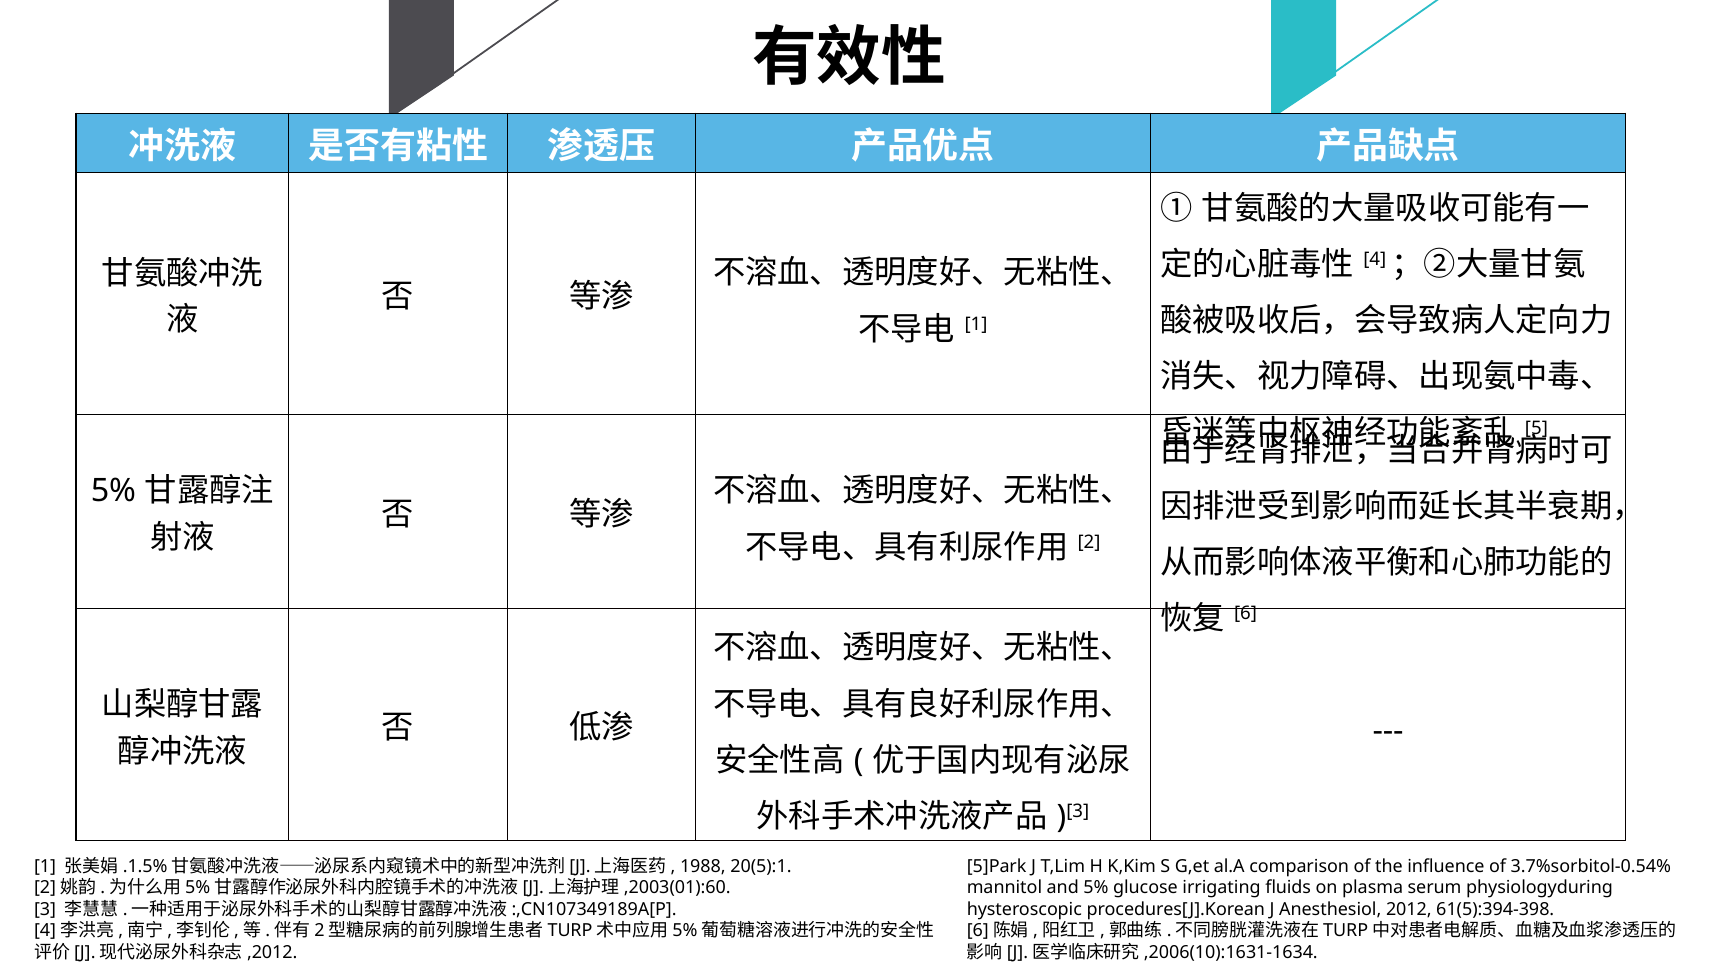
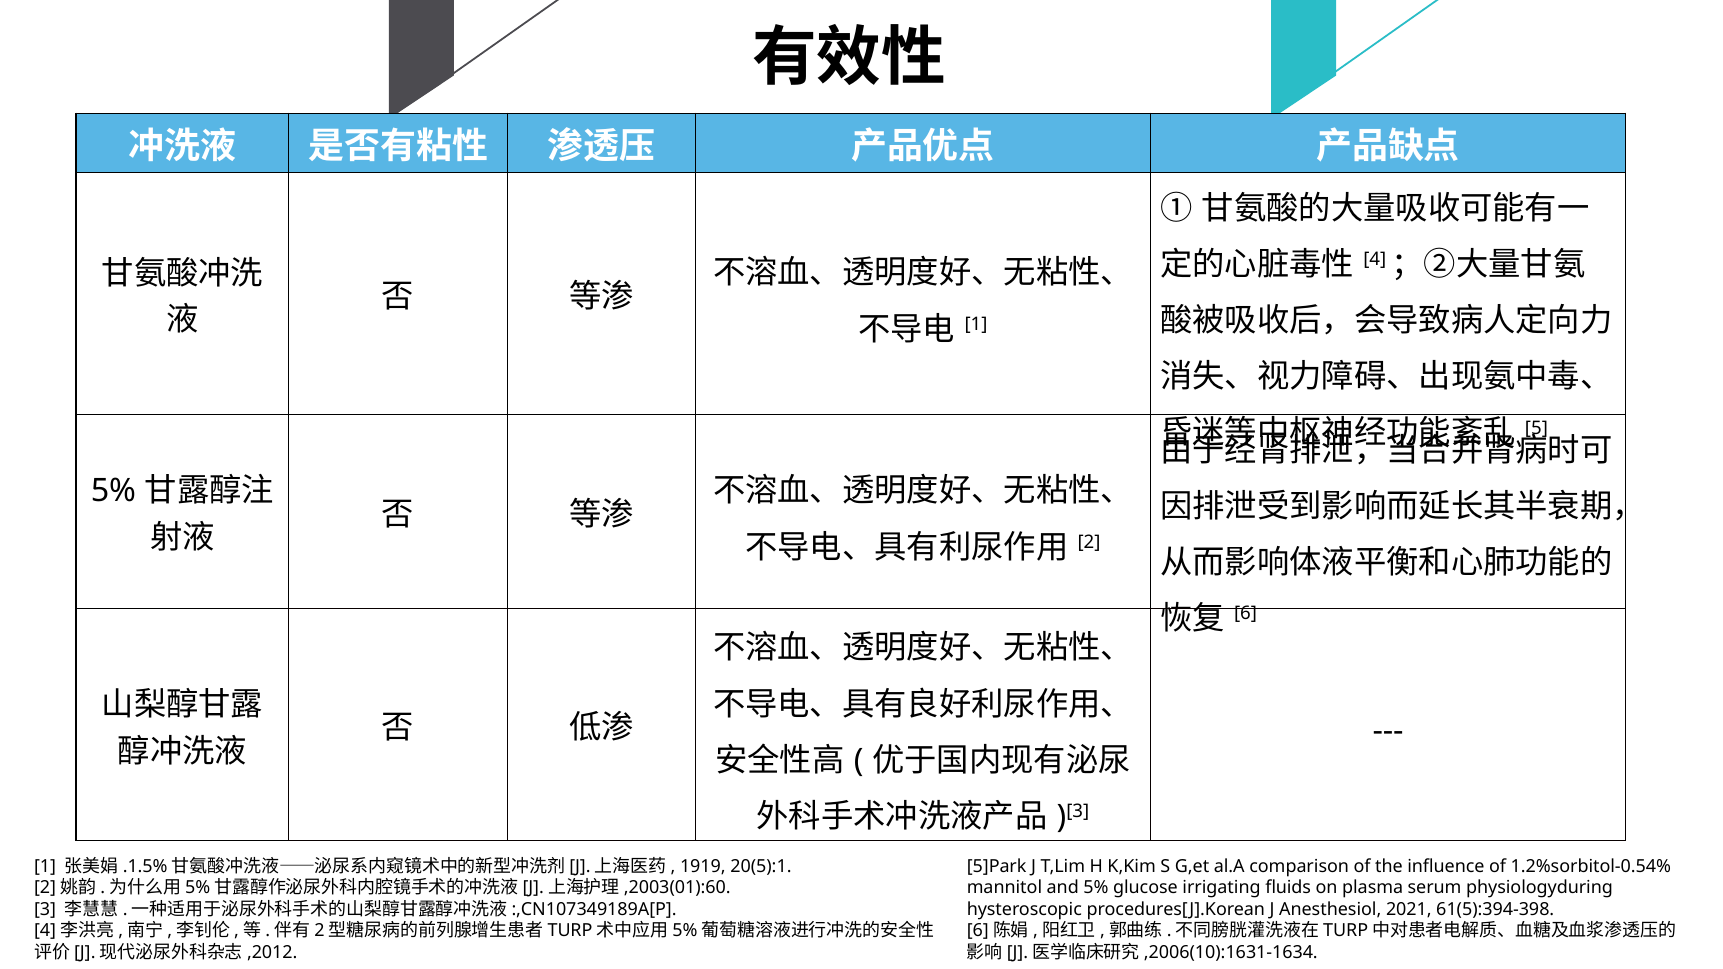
1988: 1988 -> 1919
3.7%sorbitol-0.54%: 3.7%sorbitol-0.54% -> 1.2%sorbitol-0.54%
2012: 2012 -> 2021
